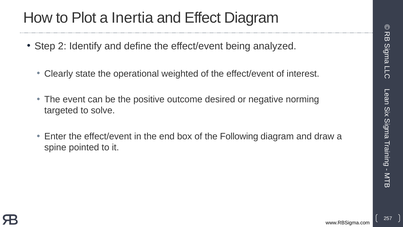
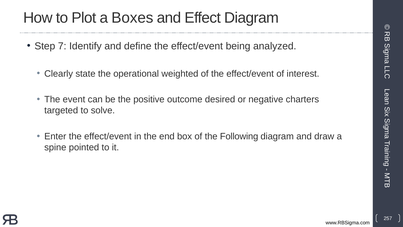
Inertia: Inertia -> Boxes
2: 2 -> 7
norming: norming -> charters
